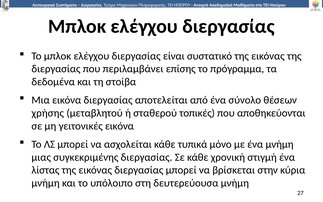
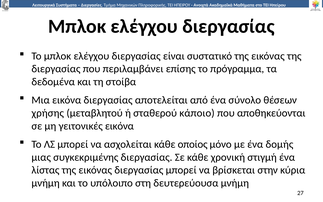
τοπικές: τοπικές -> κάποιο
τυπικά: τυπικά -> οποίος
ένα μνήμη: μνήμη -> δομής
